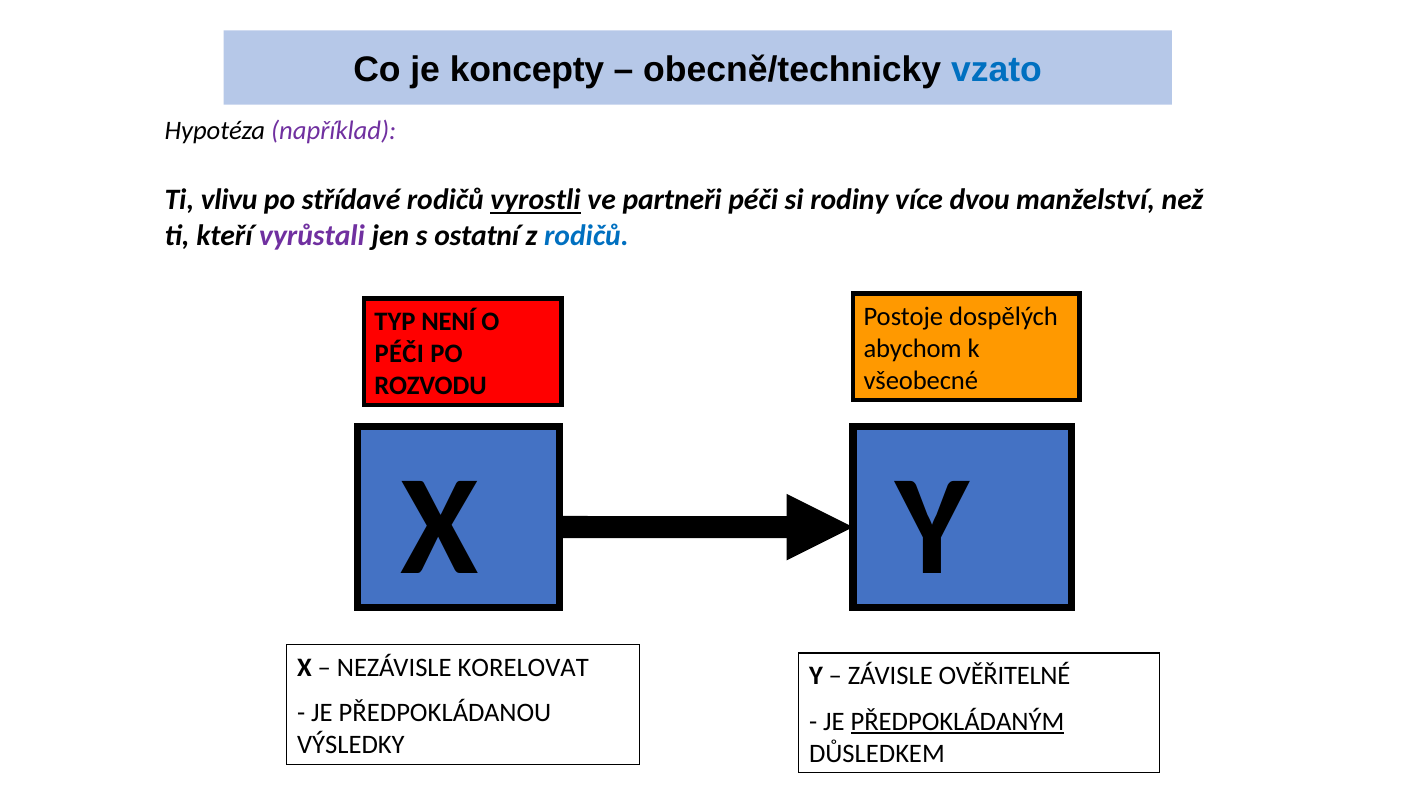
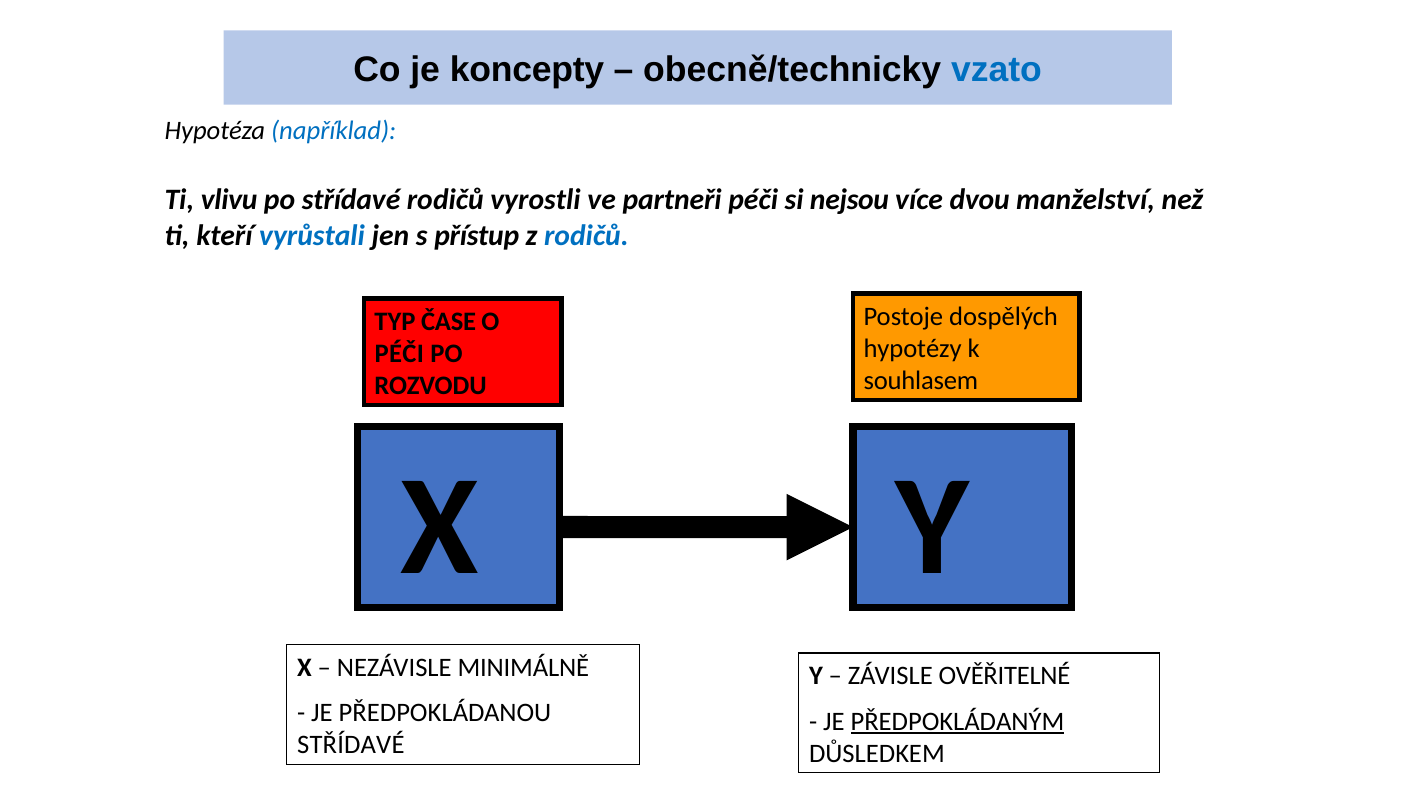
například colour: purple -> blue
vyrostli underline: present -> none
rodiny: rodiny -> nejsou
vyrůstali colour: purple -> blue
ostatní: ostatní -> přístup
NENÍ: NENÍ -> ČASE
abychom: abychom -> hypotézy
všeobecné: všeobecné -> souhlasem
KORELOVAT: KORELOVAT -> MINIMÁLNĚ
VÝSLEDKY at (351, 745): VÝSLEDKY -> STŘÍDAVÉ
